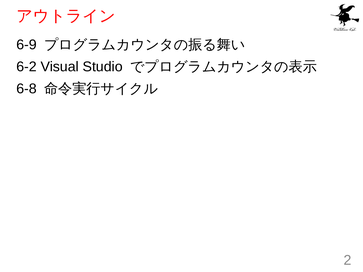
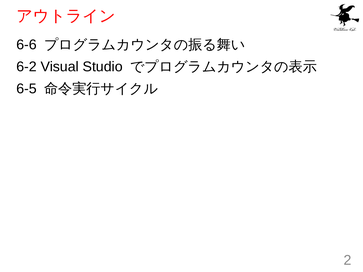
6-9: 6-9 -> 6-6
6-8: 6-8 -> 6-5
